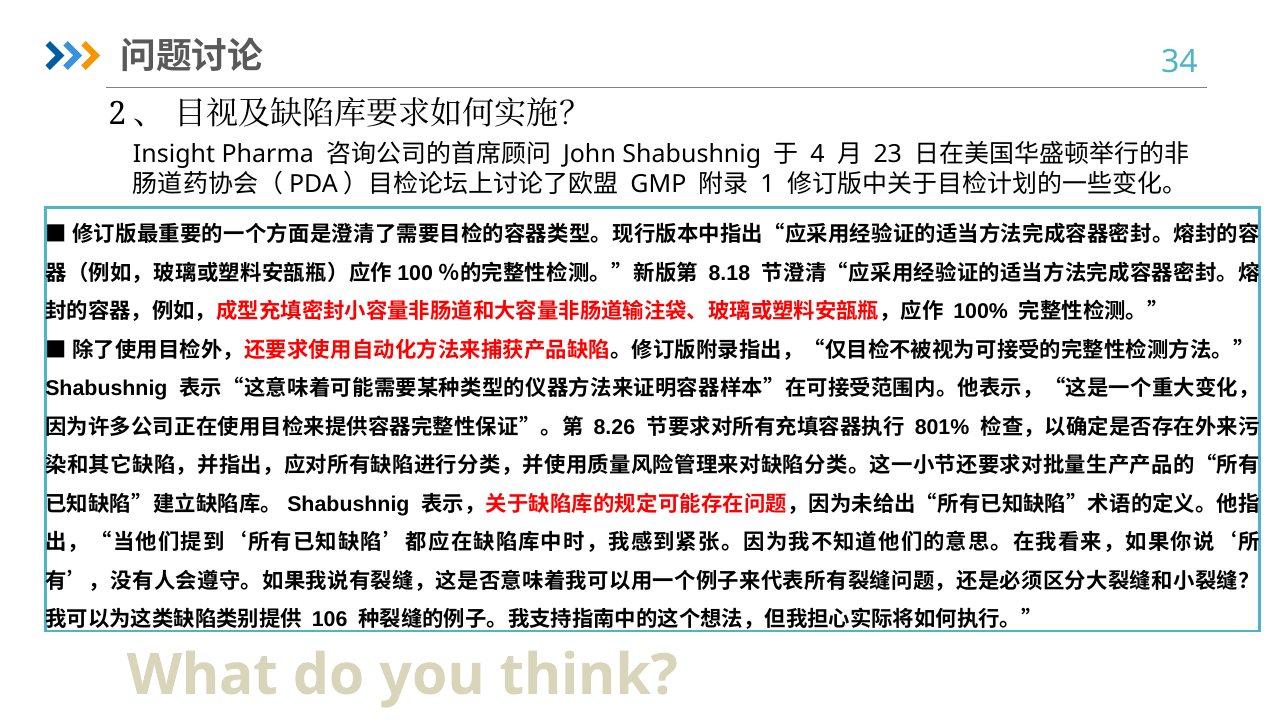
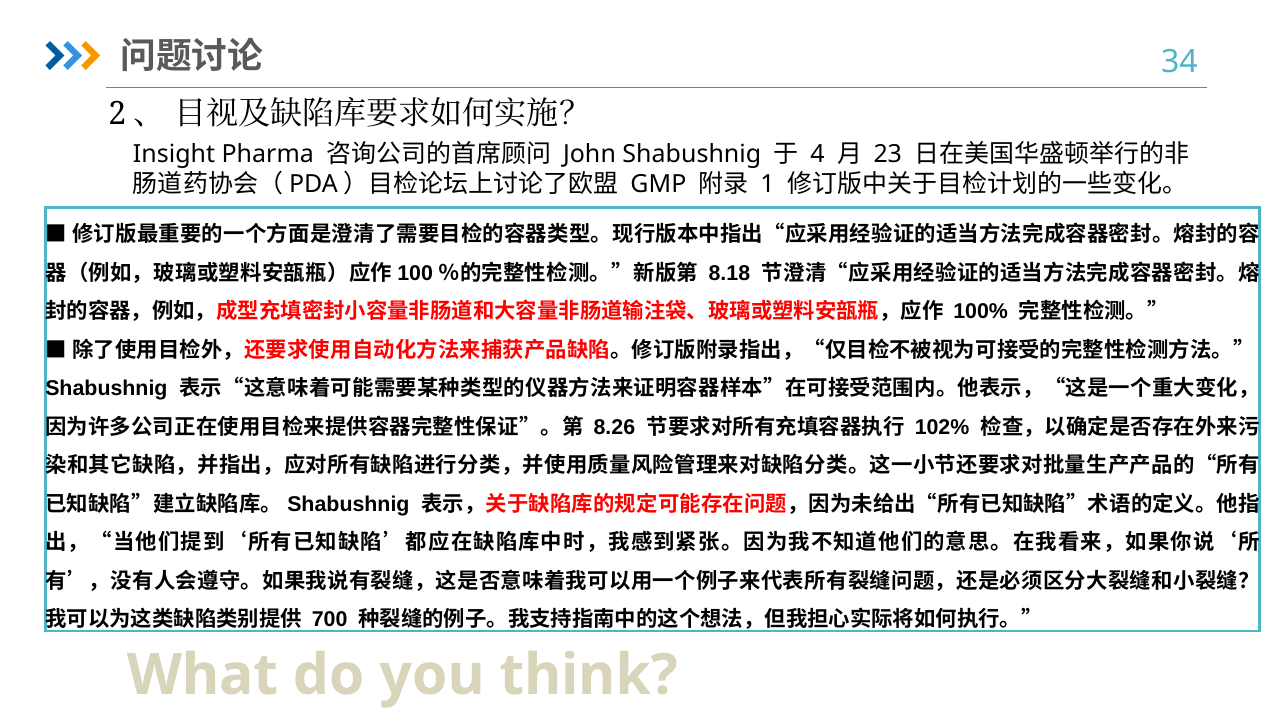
801%: 801% -> 102%
106: 106 -> 700
